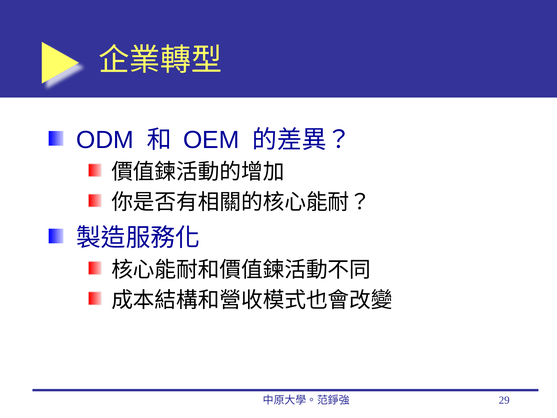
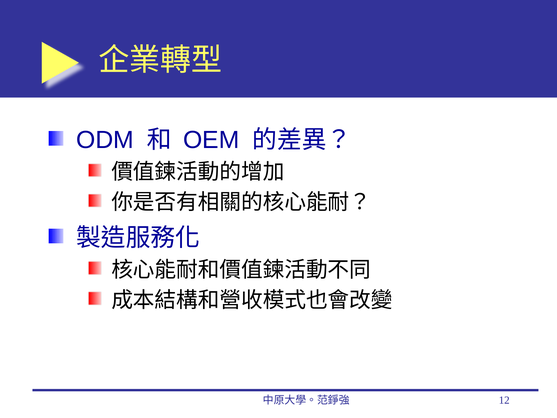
29: 29 -> 12
